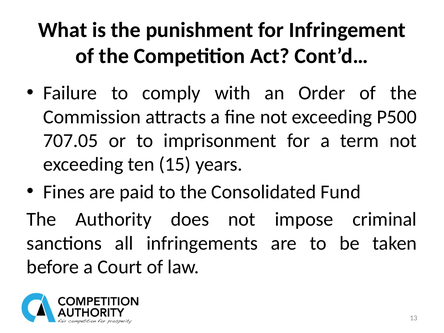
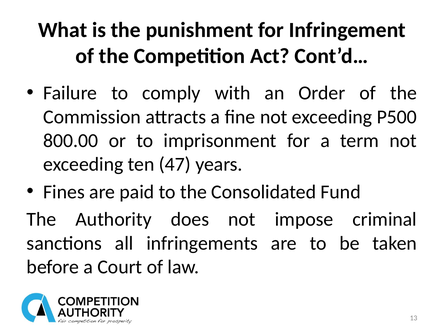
707.05: 707.05 -> 800.00
15: 15 -> 47
